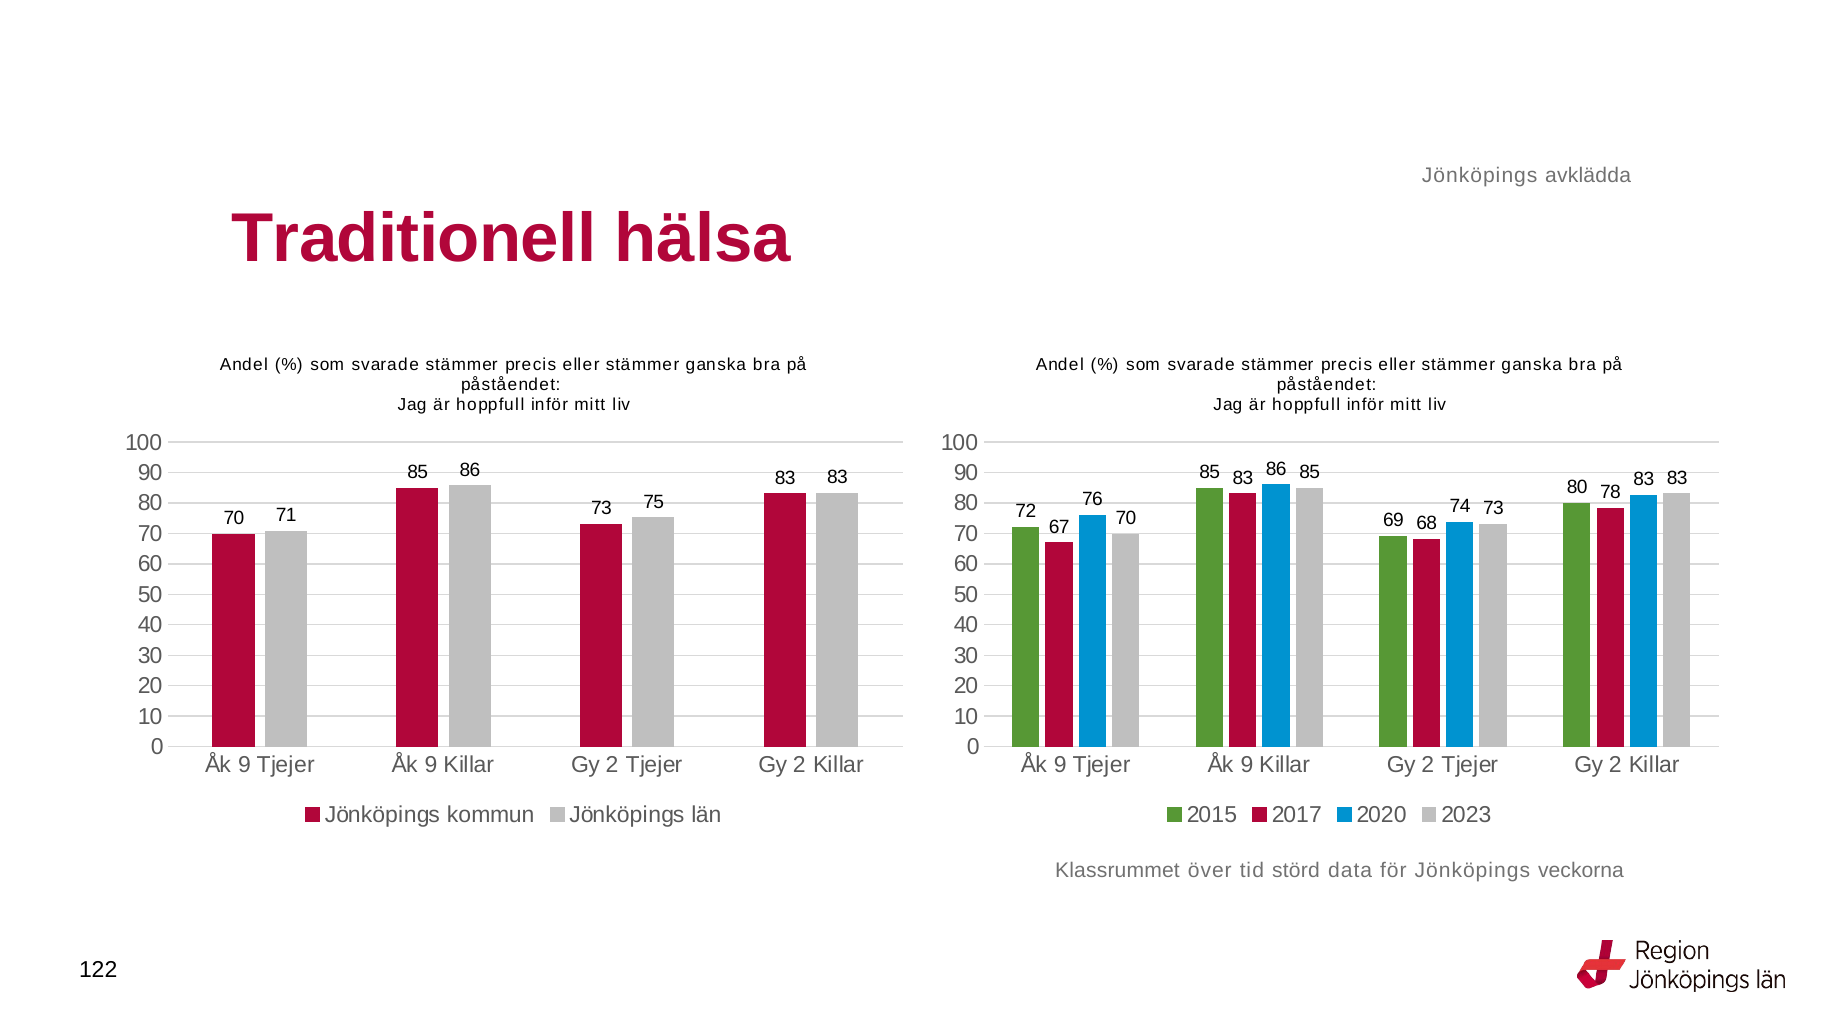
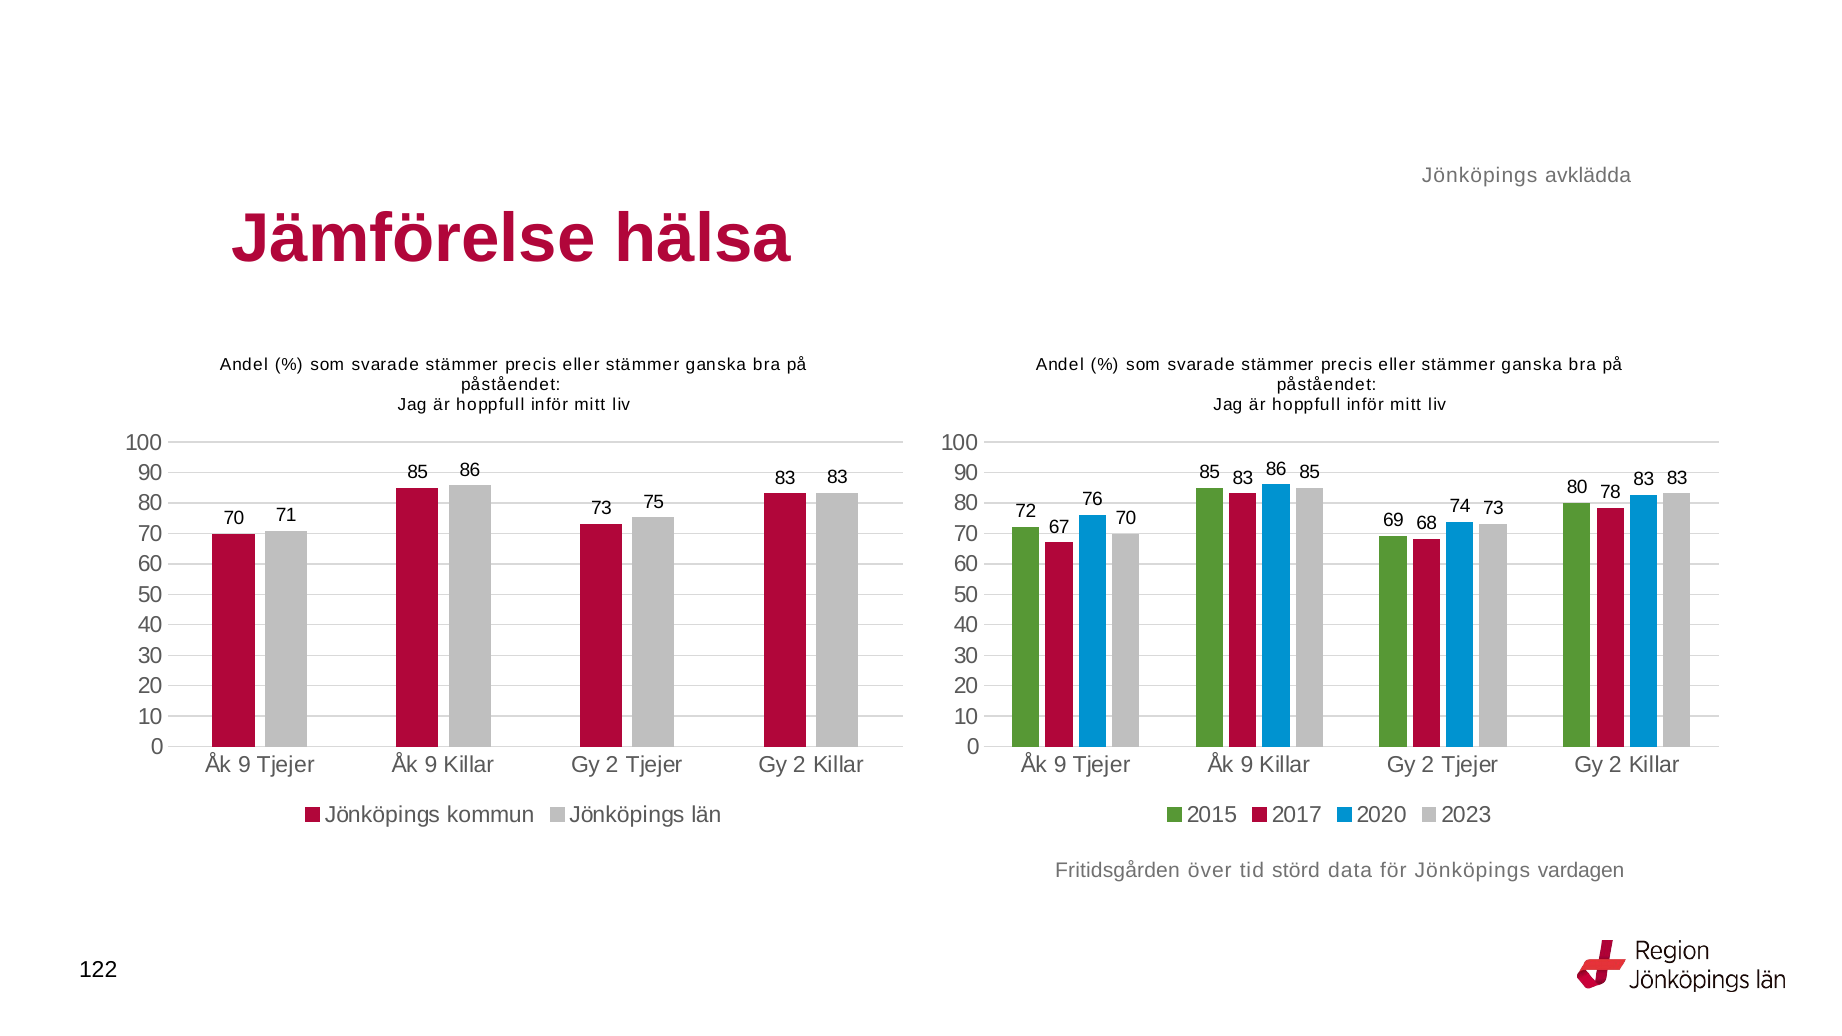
Traditionell: Traditionell -> Jämförelse
Klassrummet: Klassrummet -> Fritidsgården
veckorna: veckorna -> vardagen
